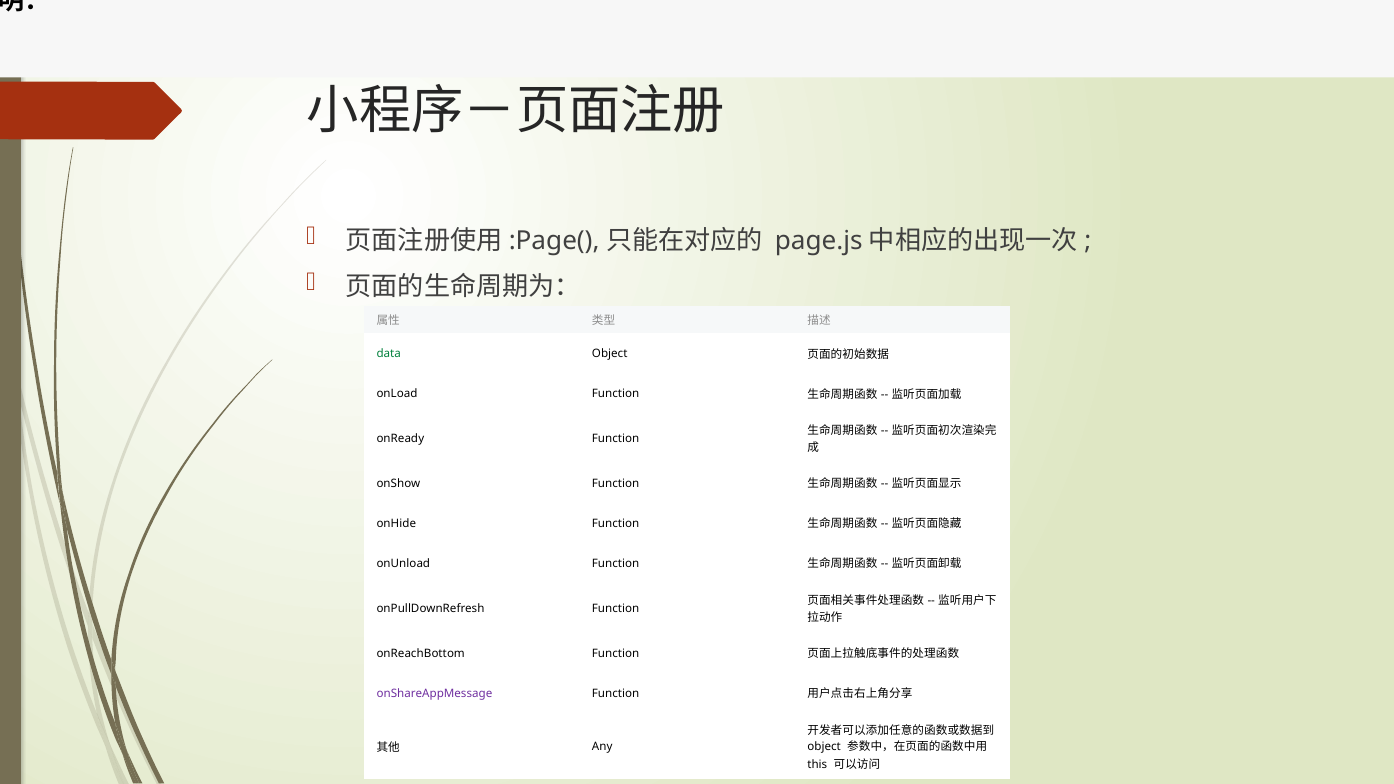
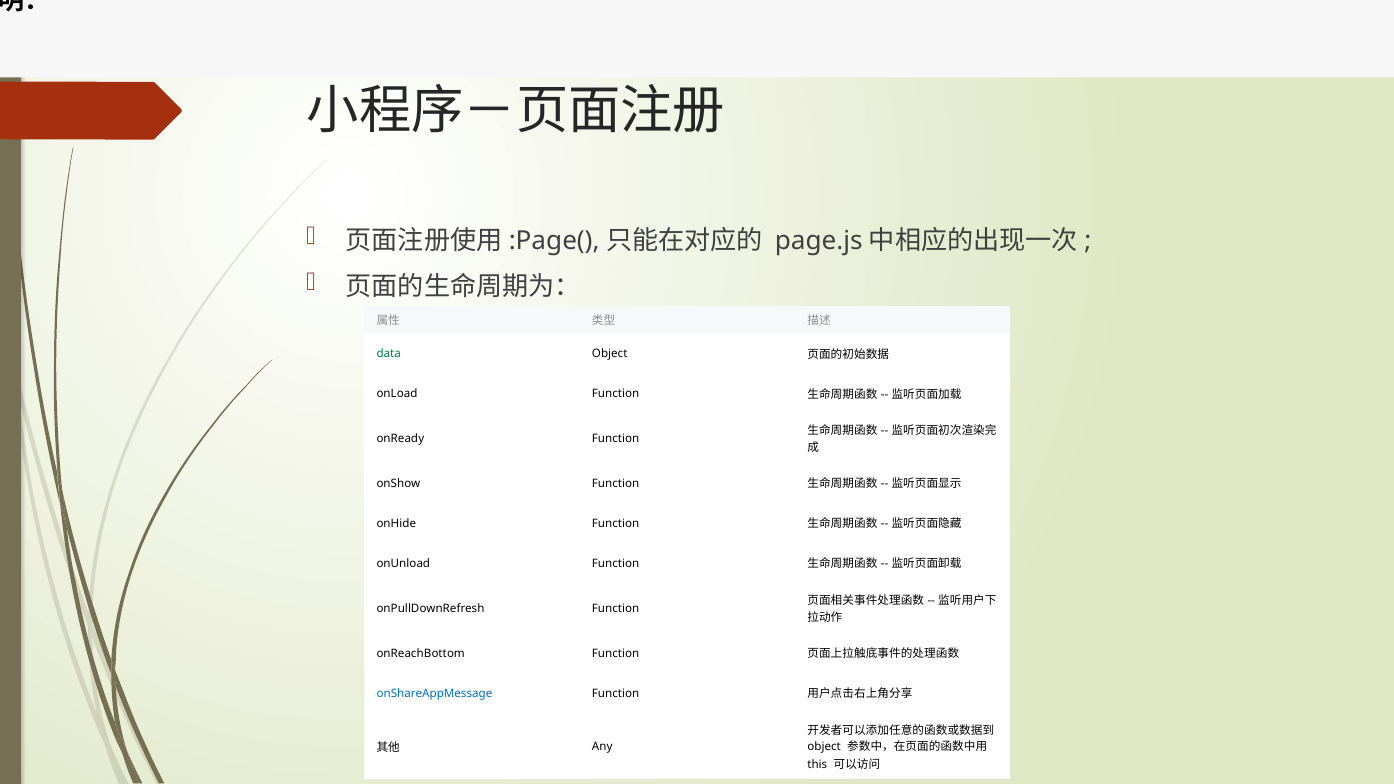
onShareAppMessage colour: purple -> blue
